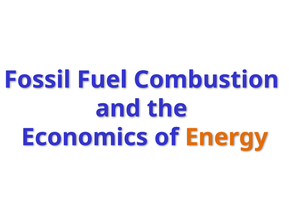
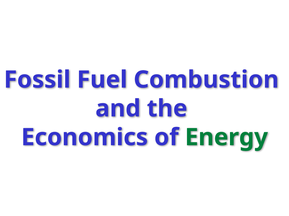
Energy colour: orange -> green
